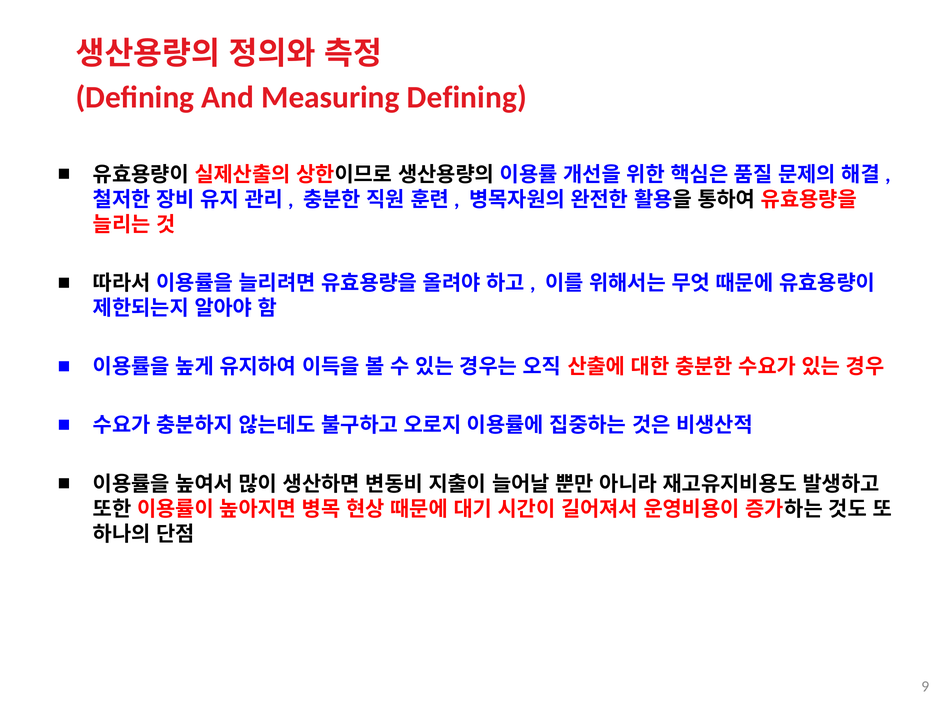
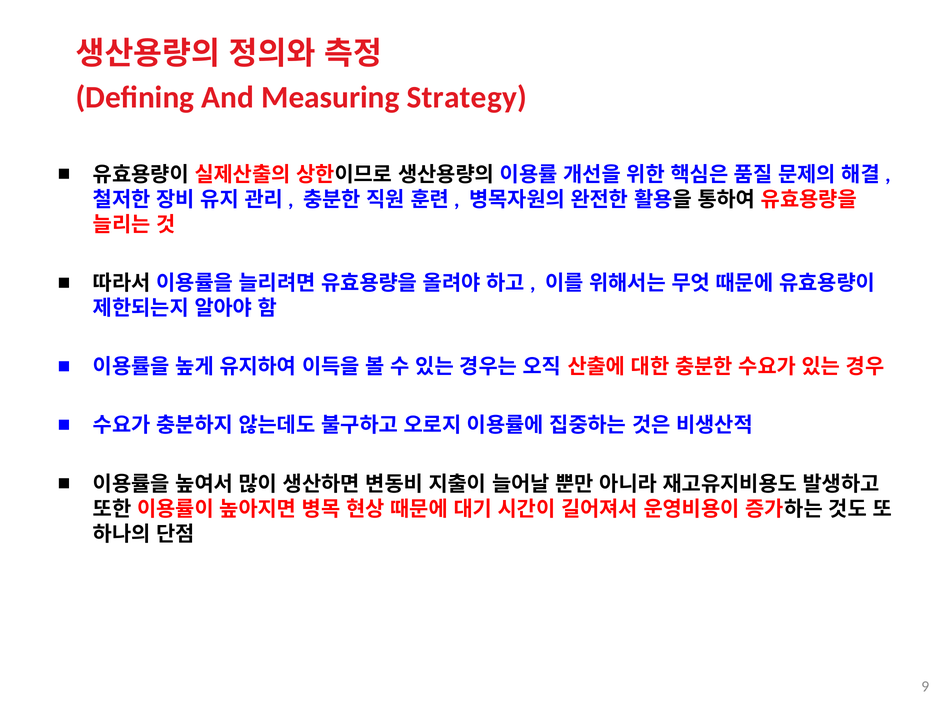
Measuring Defining: Defining -> Strategy
